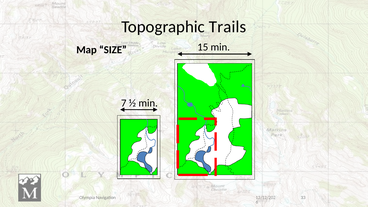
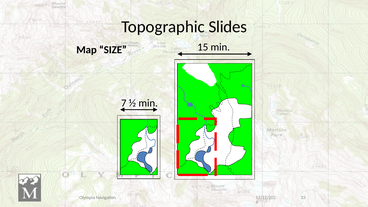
Trails: Trails -> Slides
